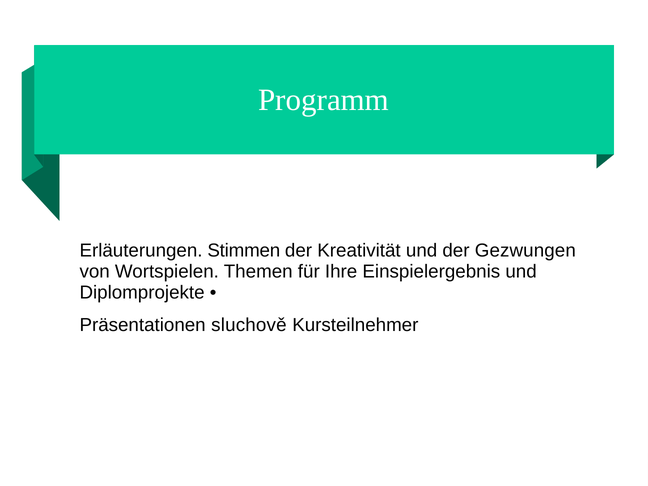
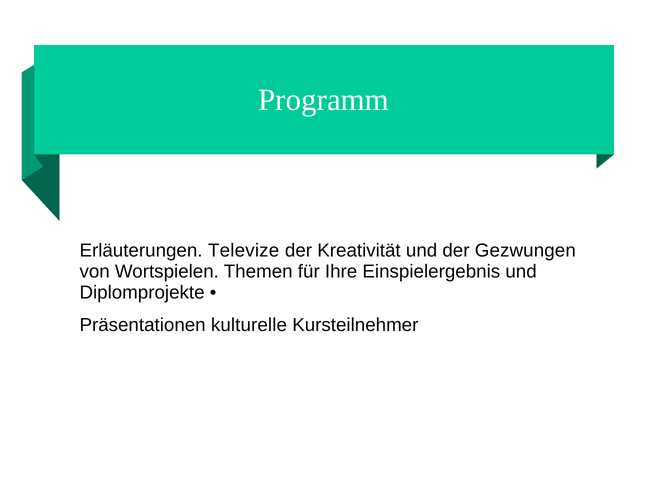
Stimmen: Stimmen -> Televize
sluchově: sluchově -> kulturelle
